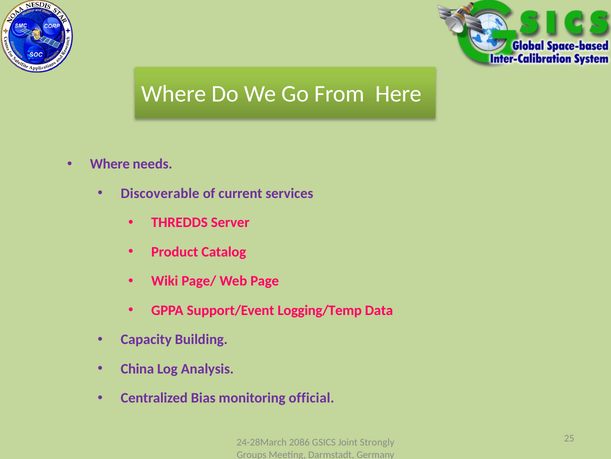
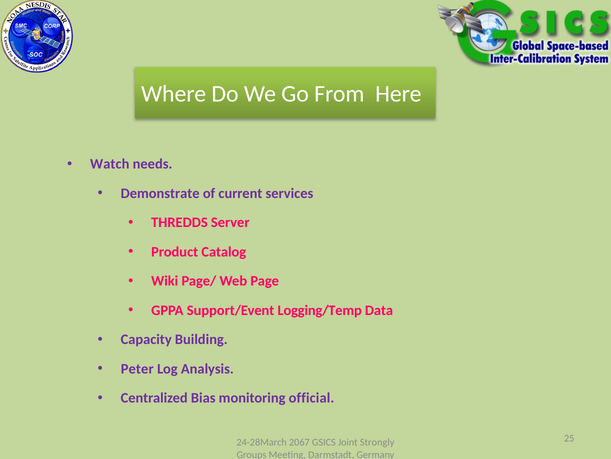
Where at (110, 164): Where -> Watch
Discoverable: Discoverable -> Demonstrate
China: China -> Peter
2086: 2086 -> 2067
